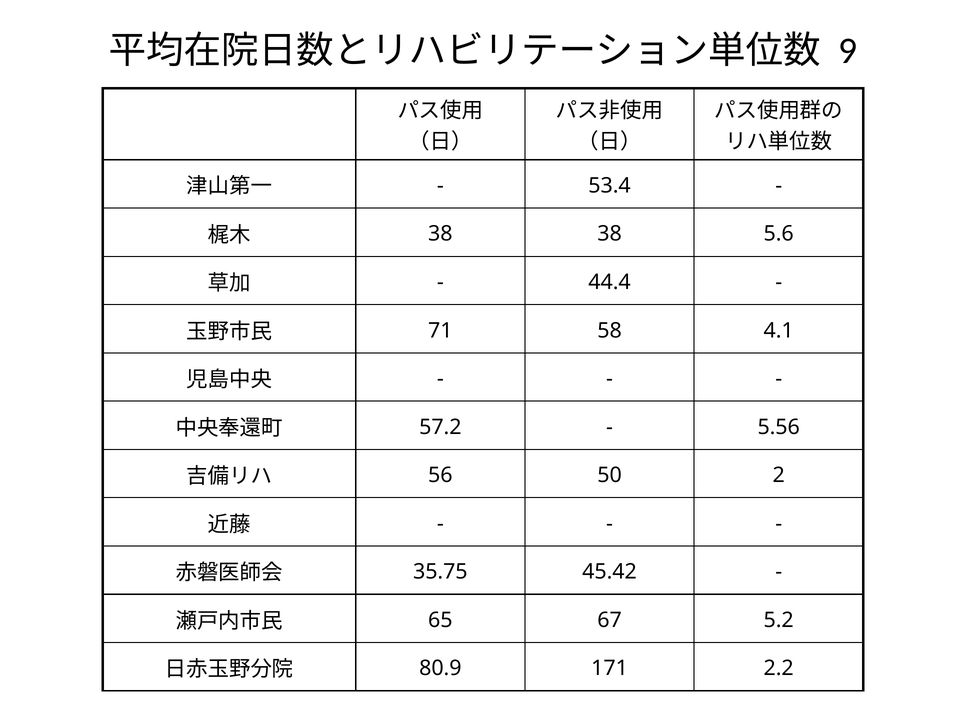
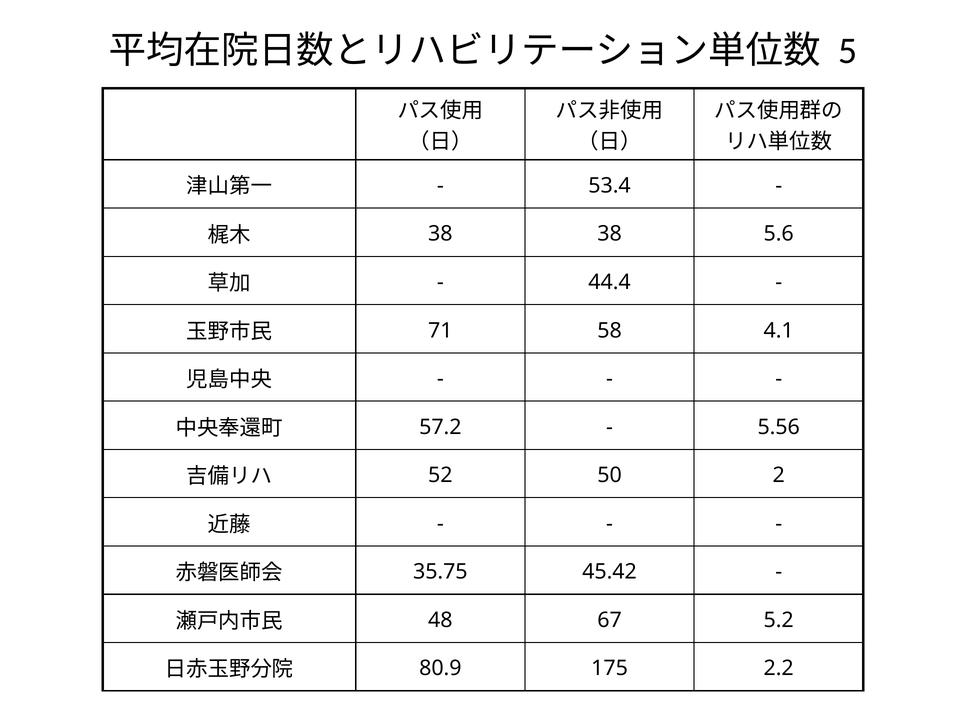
9: 9 -> 5
56: 56 -> 52
65: 65 -> 48
171: 171 -> 175
